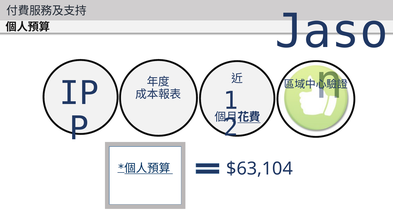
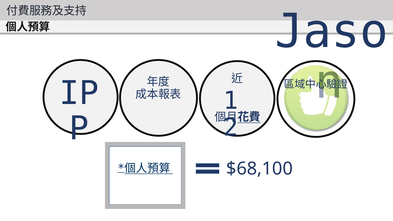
$63,104: $63,104 -> $68,100
